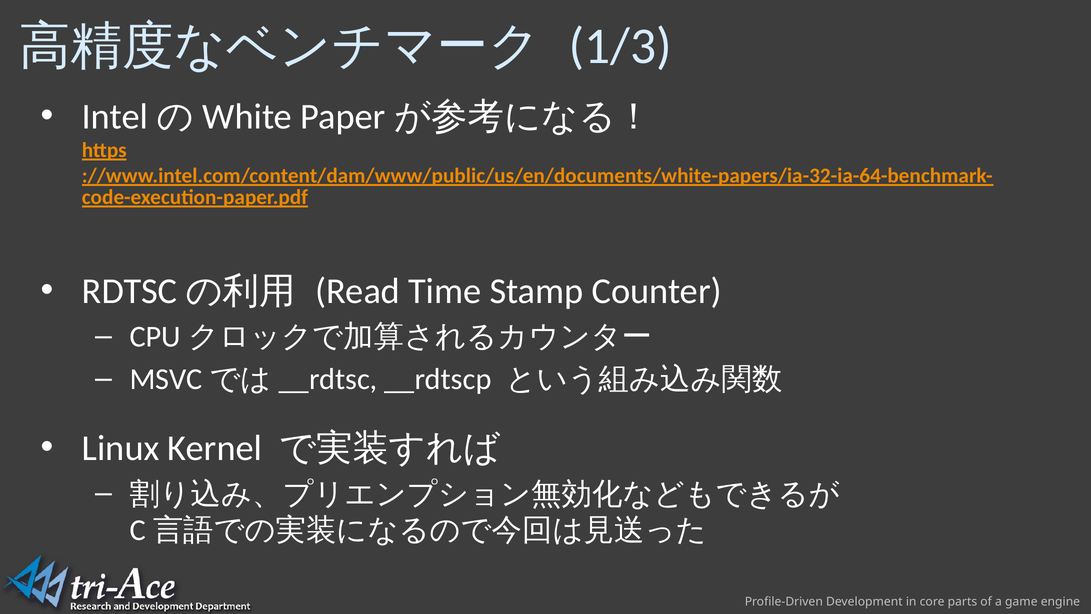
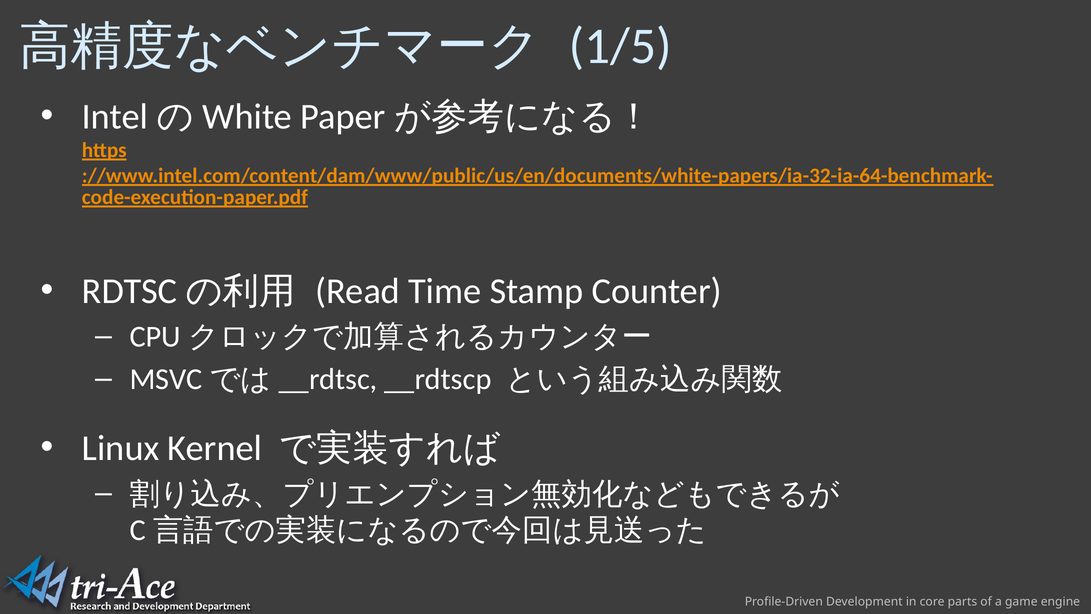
1/3: 1/3 -> 1/5
